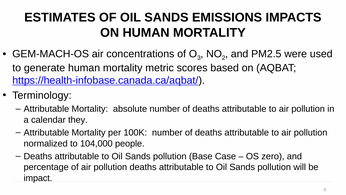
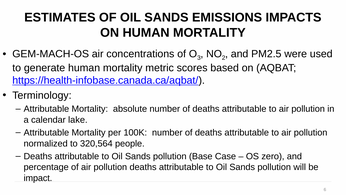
they: they -> lake
104,000: 104,000 -> 320,564
